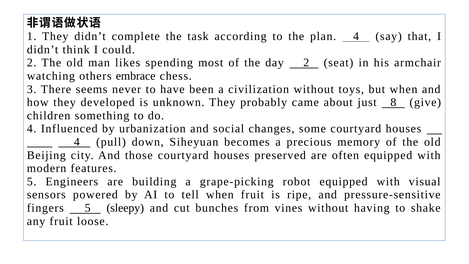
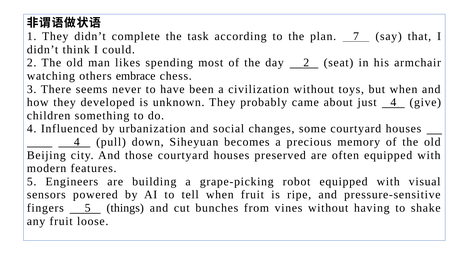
plan 4: 4 -> 7
just 8: 8 -> 4
sleepy: sleepy -> things
